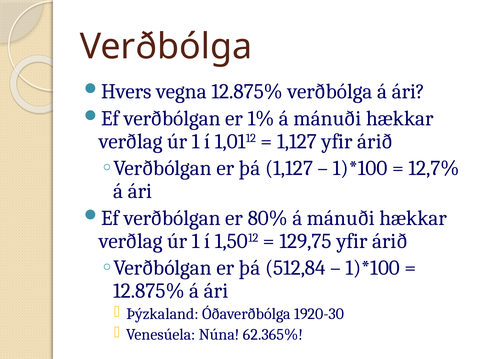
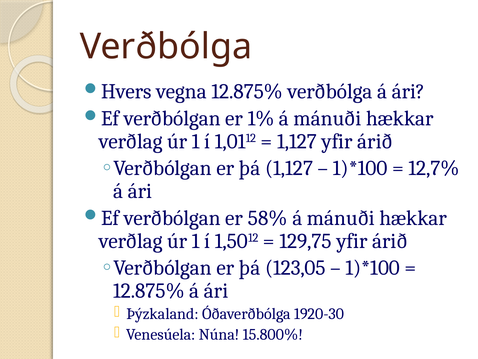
80%: 80% -> 58%
512,84: 512,84 -> 123,05
62.365%: 62.365% -> 15.800%
